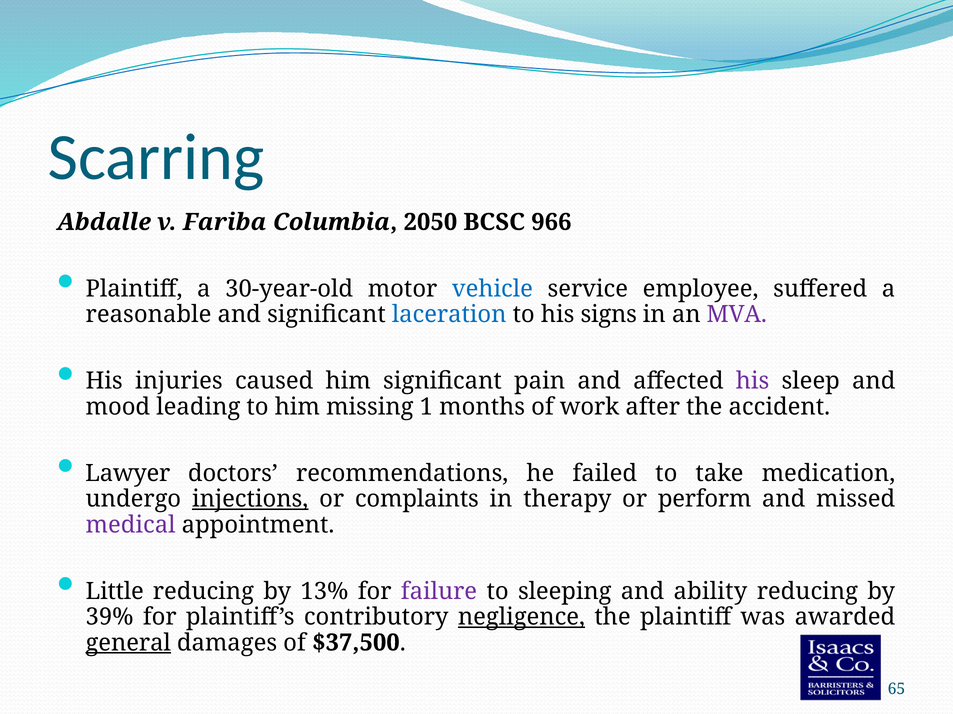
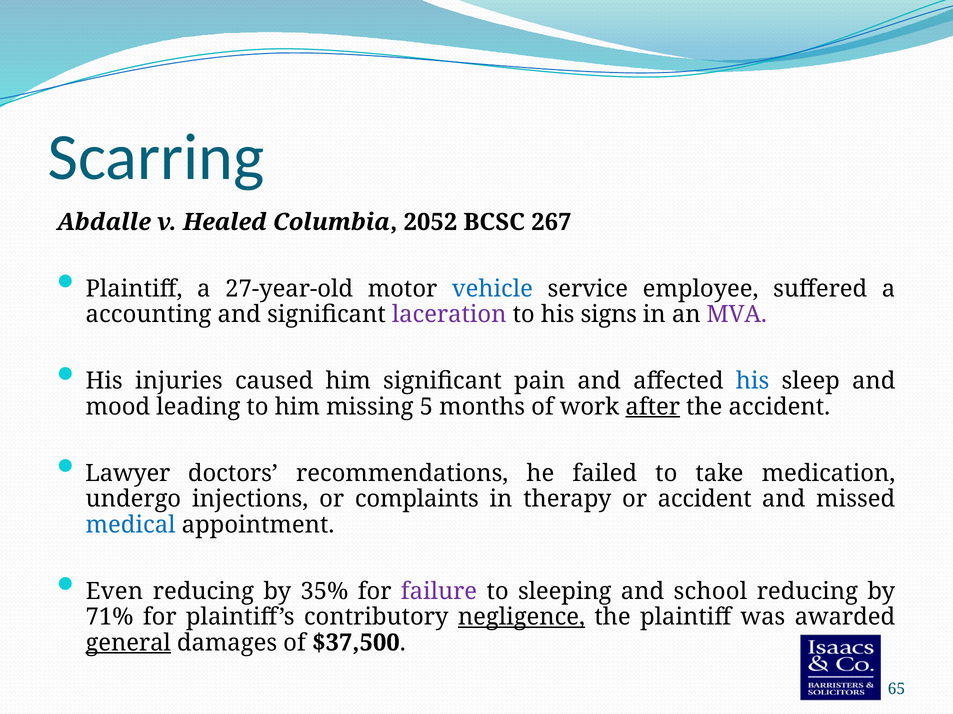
Fariba: Fariba -> Healed
2050: 2050 -> 2052
966: 966 -> 267
30-year-old: 30-year-old -> 27-year-old
reasonable: reasonable -> accounting
laceration colour: blue -> purple
his at (753, 381) colour: purple -> blue
1: 1 -> 5
after underline: none -> present
injections underline: present -> none
or perform: perform -> accident
medical colour: purple -> blue
Little: Little -> Even
13%: 13% -> 35%
ability: ability -> school
39%: 39% -> 71%
